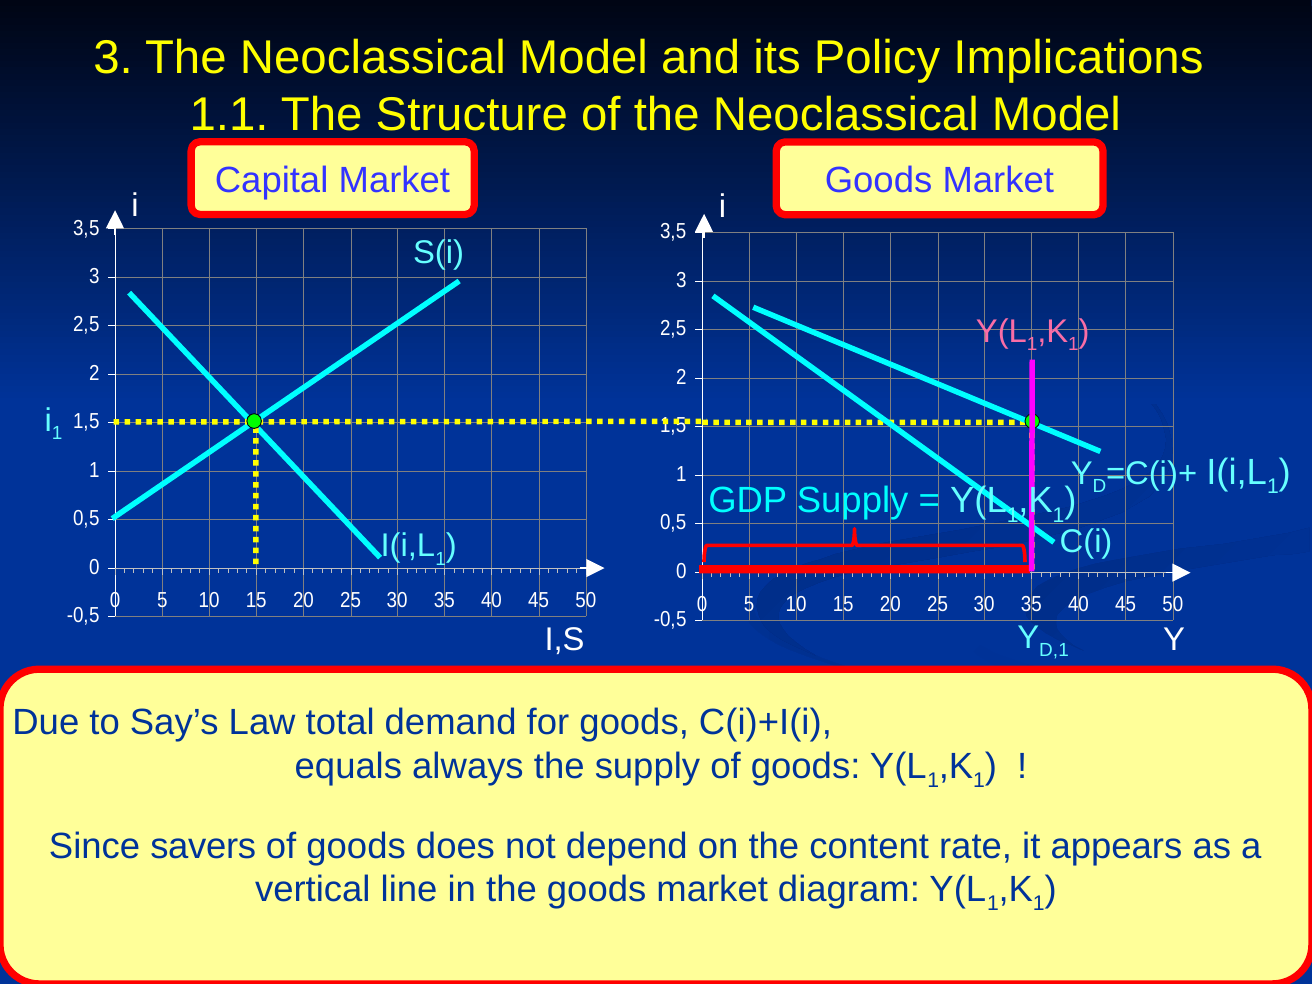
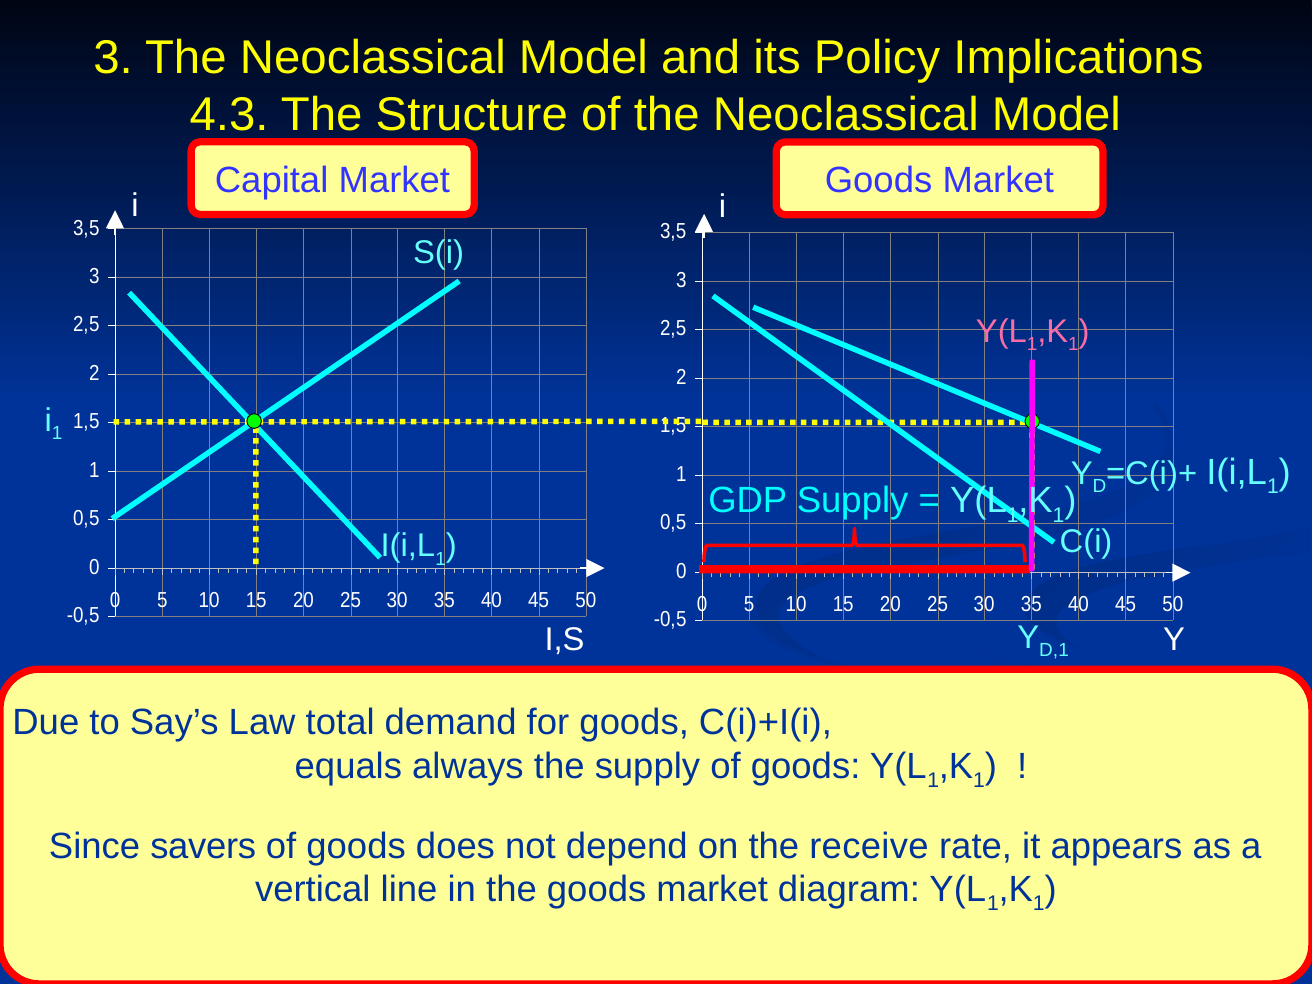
1.1: 1.1 -> 4.3
content: content -> receive
